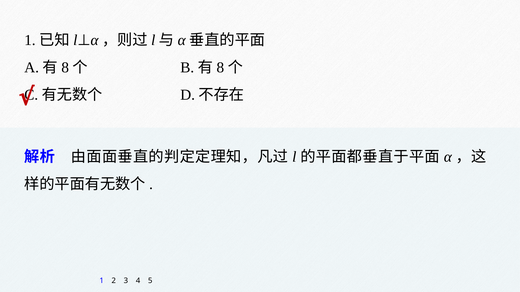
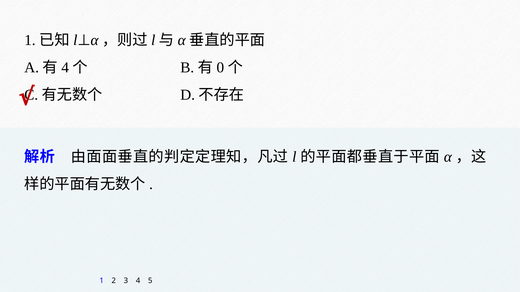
8 at (65, 68): 8 -> 4
8 at (220, 68): 8 -> 0
